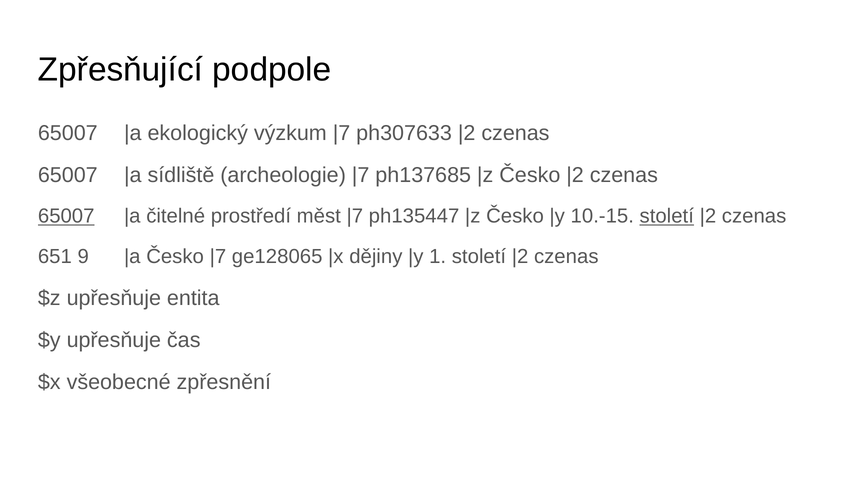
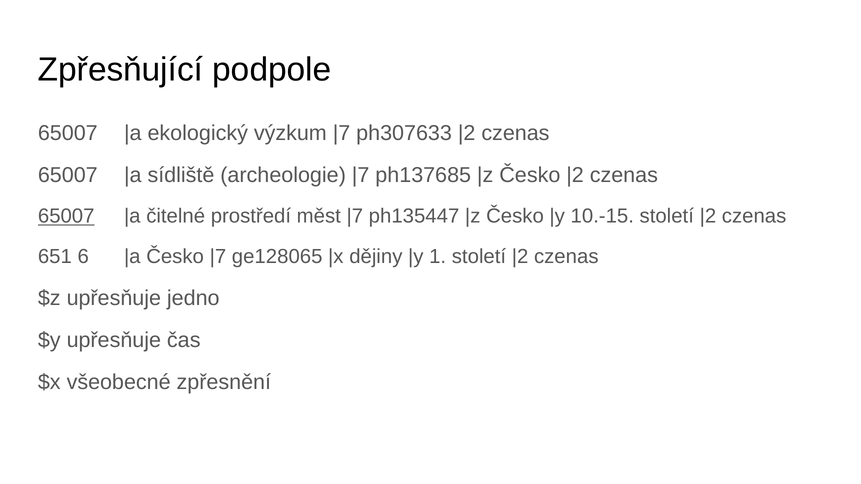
století at (667, 216) underline: present -> none
9: 9 -> 6
entita: entita -> jedno
